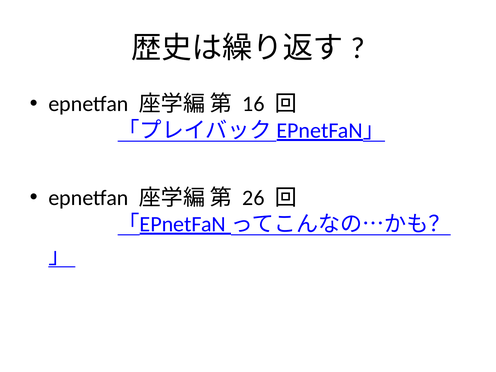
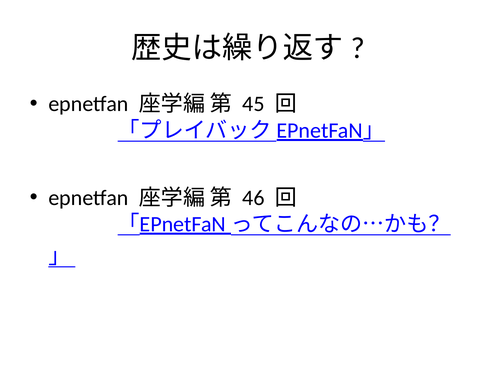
16: 16 -> 45
26: 26 -> 46
